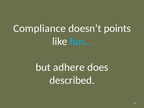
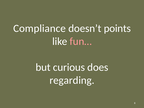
fun… colour: light blue -> pink
adhere: adhere -> curious
described: described -> regarding
